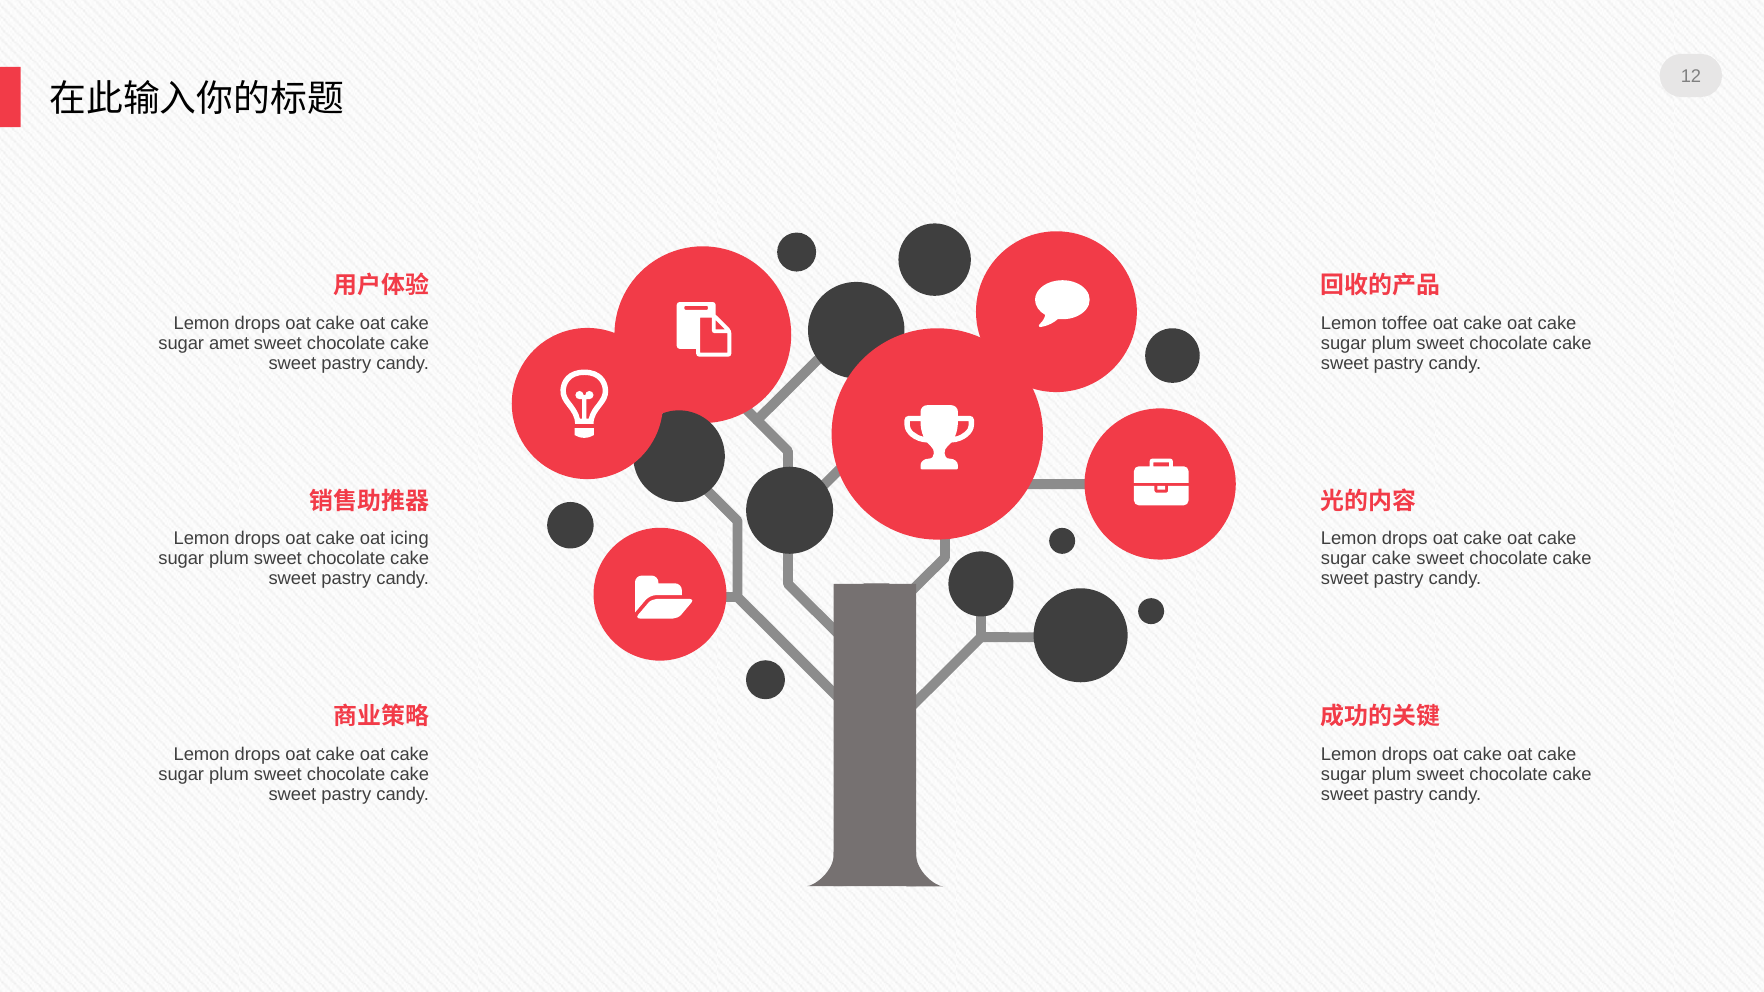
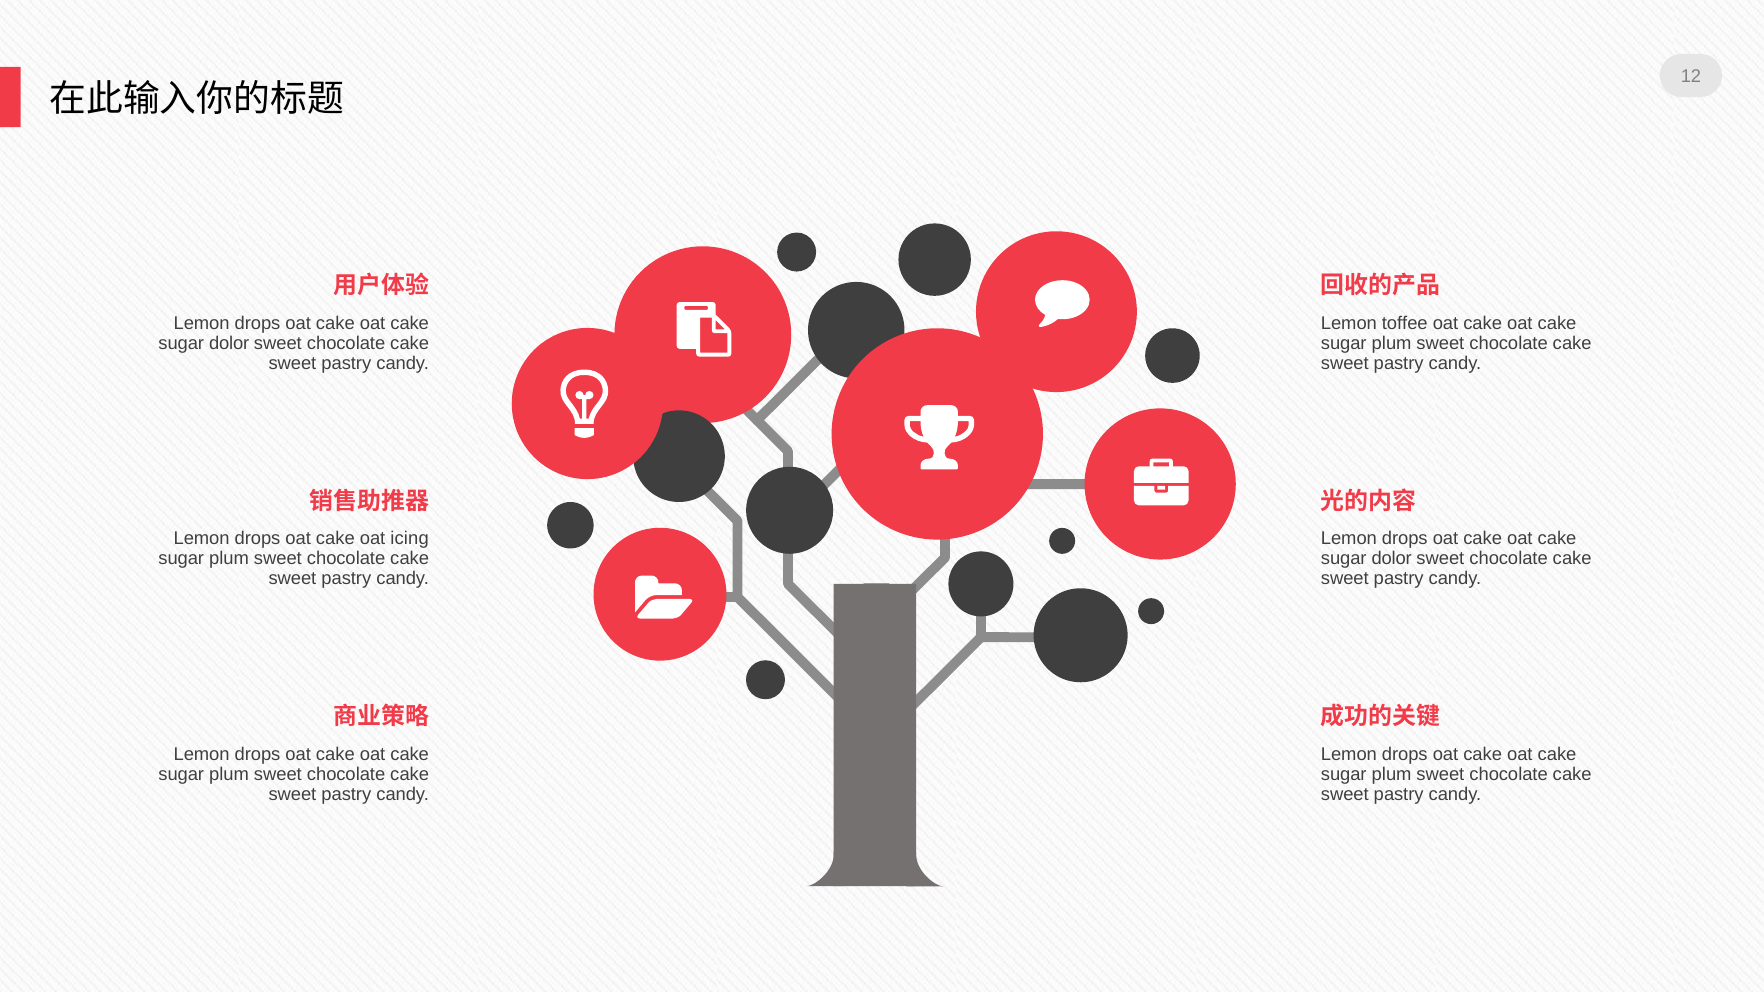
amet at (229, 343): amet -> dolor
cake at (1391, 559): cake -> dolor
